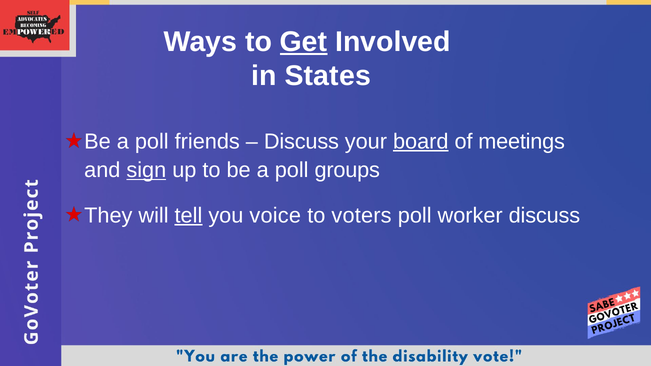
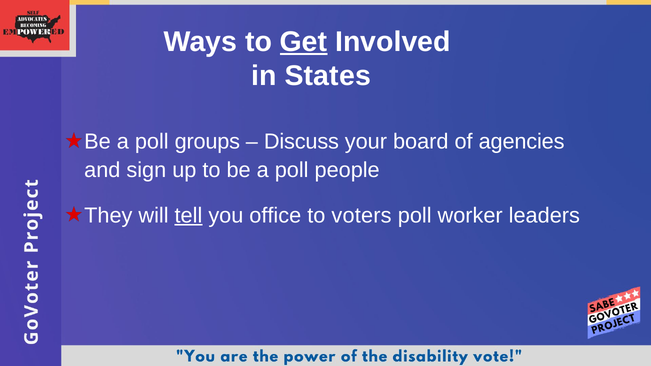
friends: friends -> groups
board underline: present -> none
meetings: meetings -> agencies
sign underline: present -> none
groups: groups -> people
voice: voice -> office
worker discuss: discuss -> leaders
